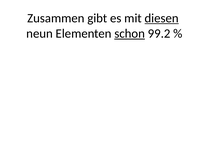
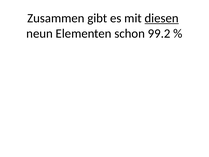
schon underline: present -> none
